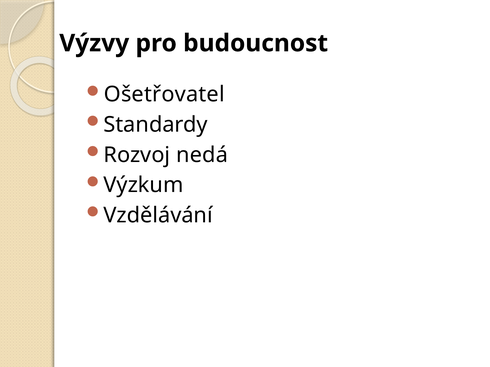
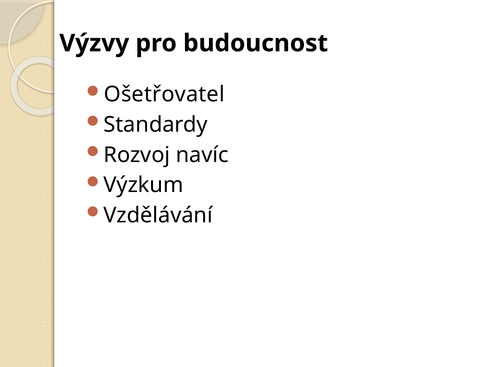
nedá: nedá -> navíc
